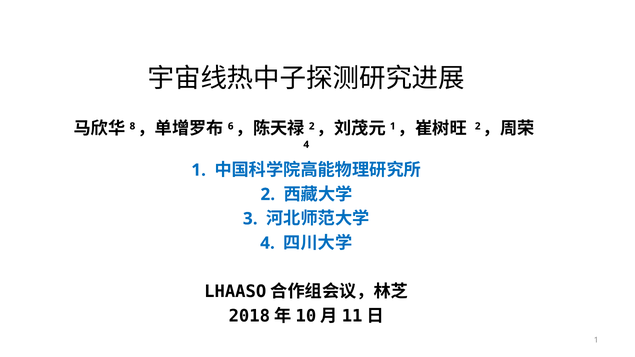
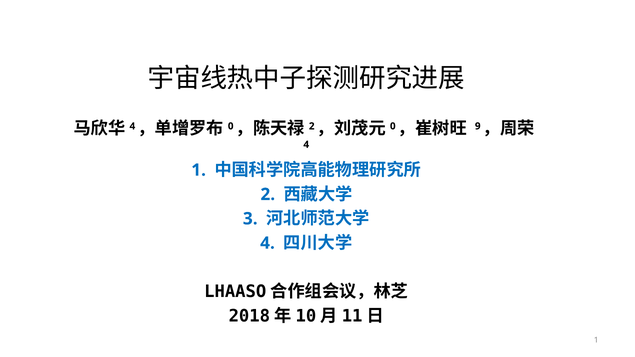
8 at (132, 126): 8 -> 4
6 at (231, 126): 6 -> 0
1 at (393, 126): 1 -> 0
2 at (478, 126): 2 -> 9
